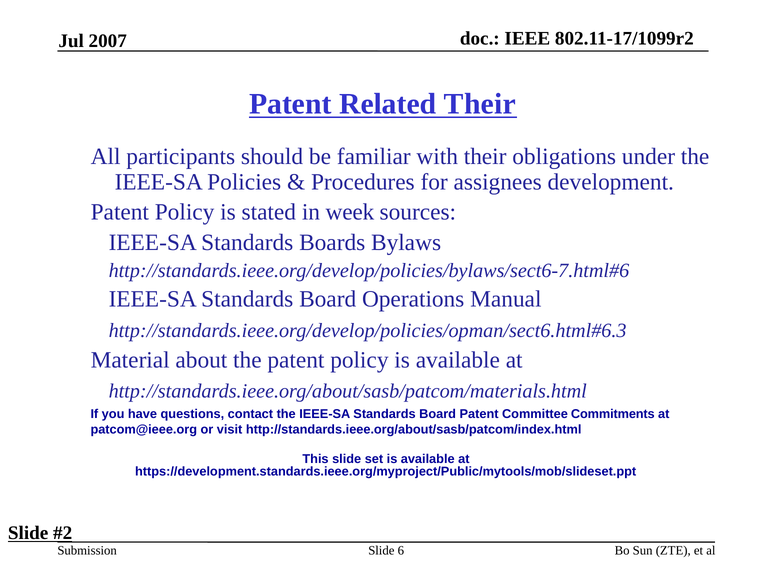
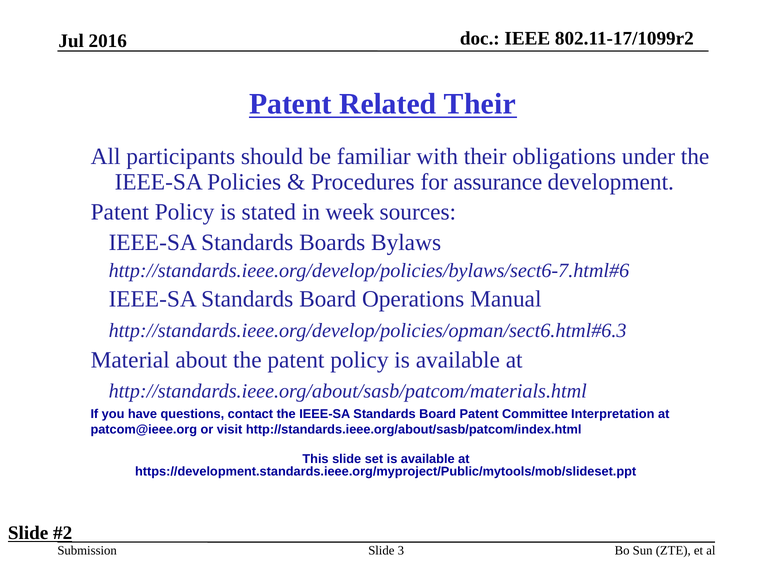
2007: 2007 -> 2016
assignees: assignees -> assurance
Commitments: Commitments -> Interpretation
6: 6 -> 3
